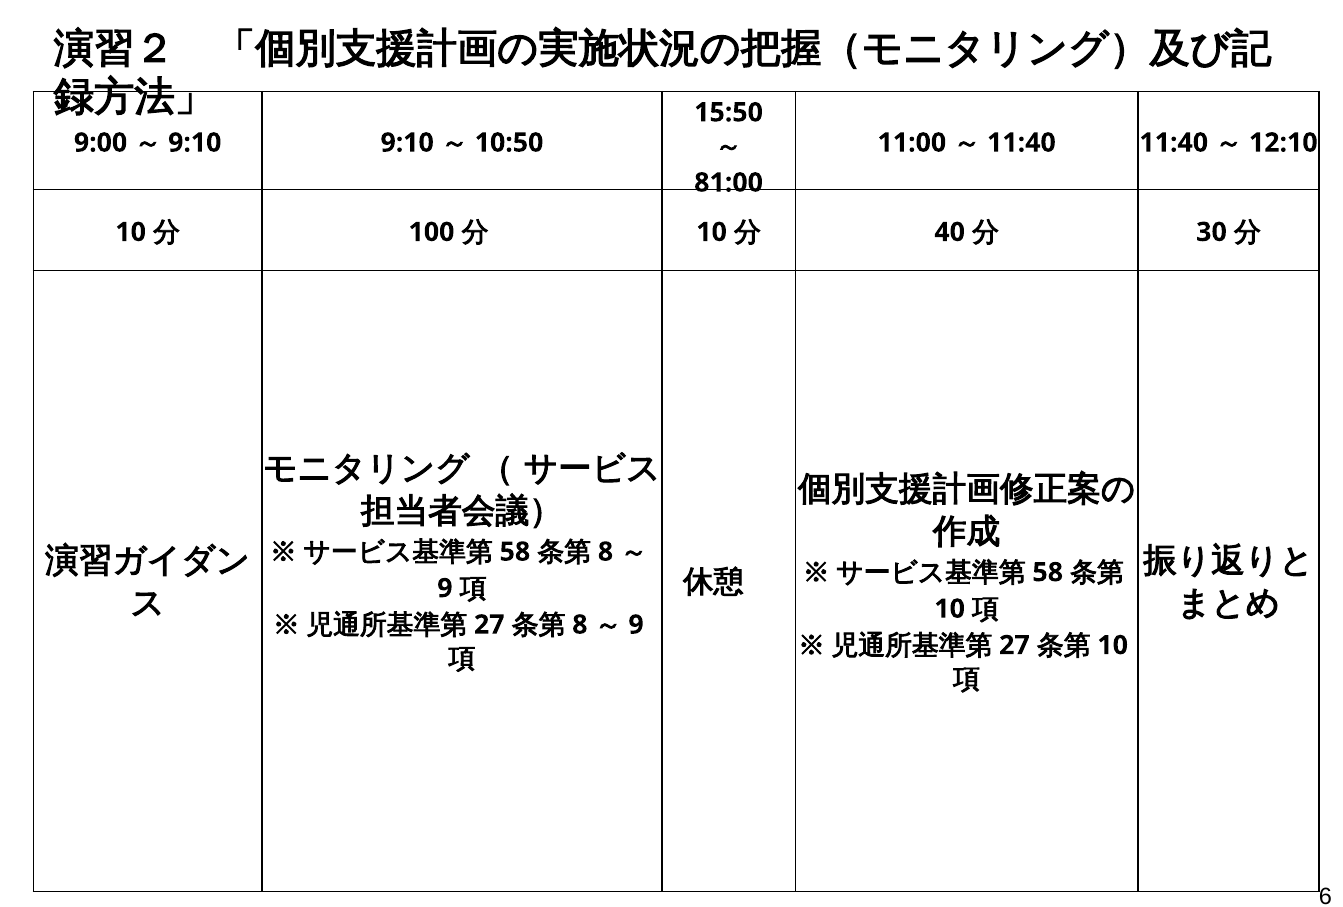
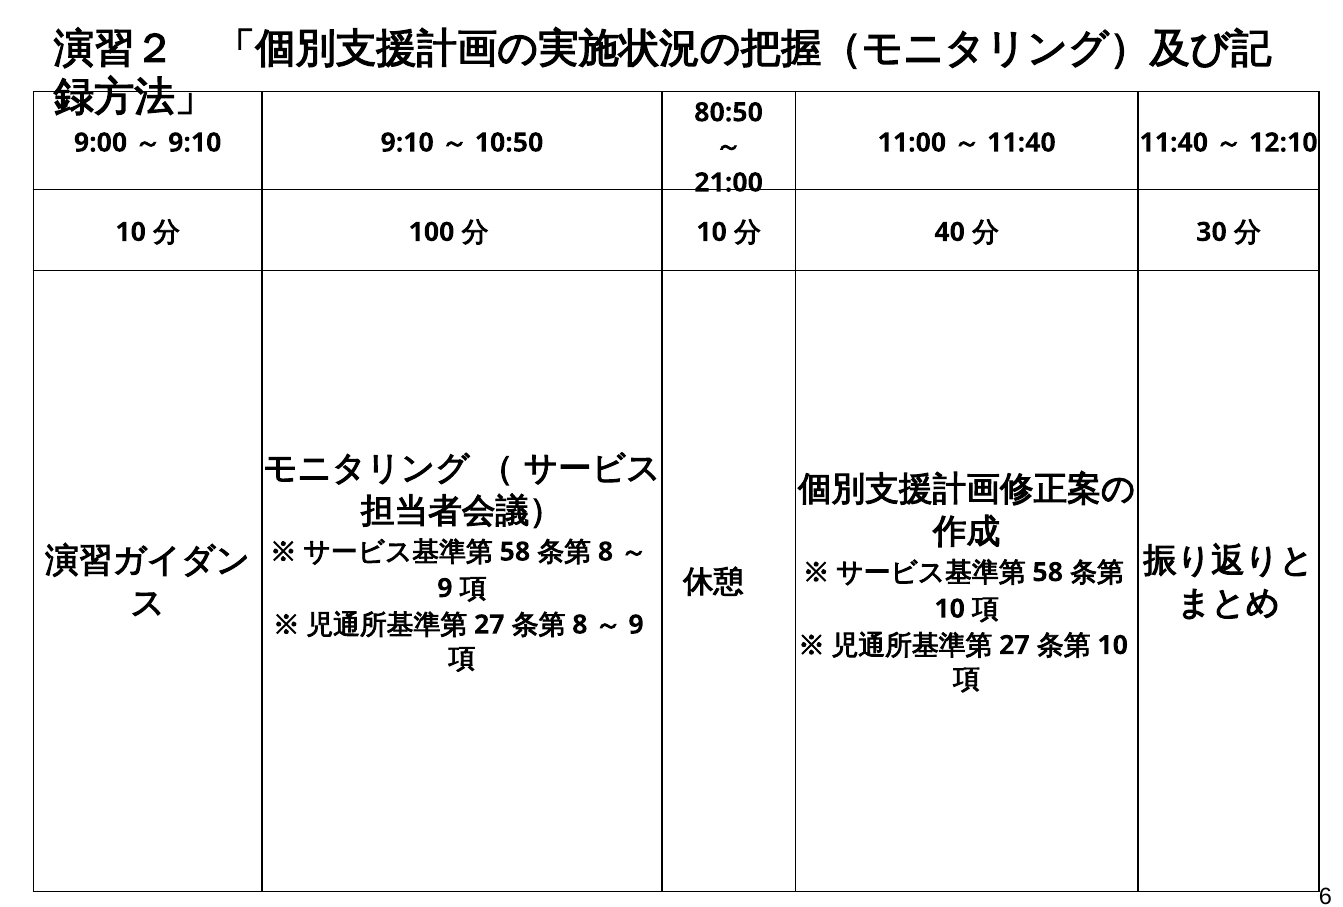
15:50: 15:50 -> 80:50
81:00: 81:00 -> 21:00
